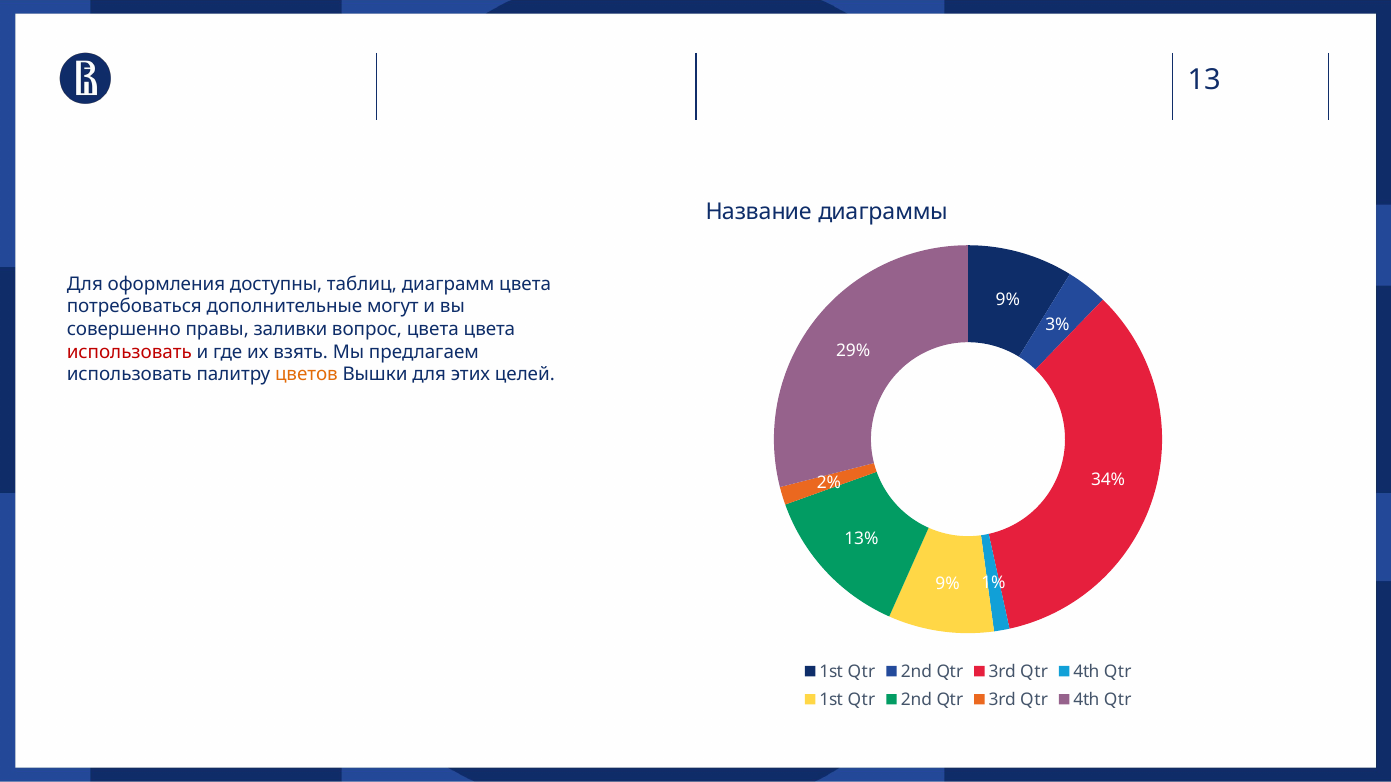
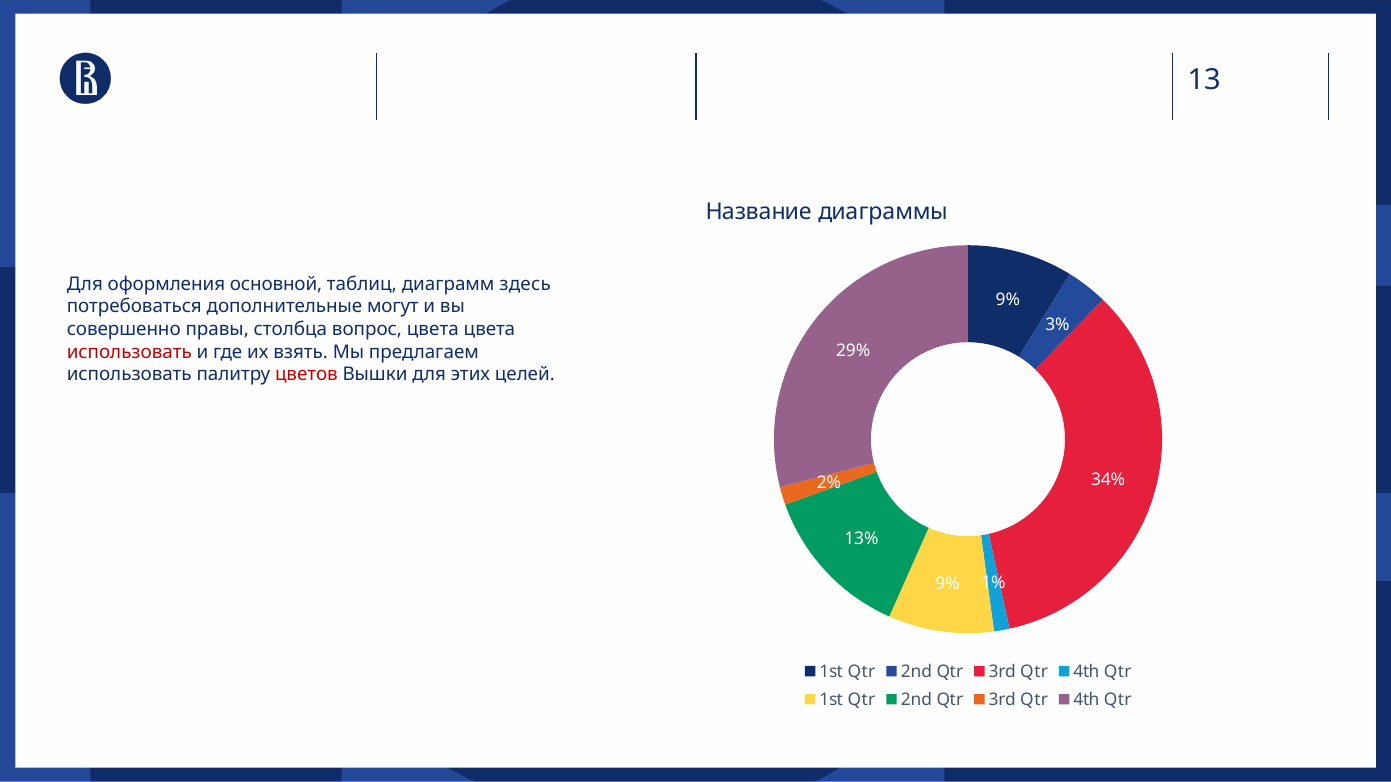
доступны: доступны -> основной
диаграмм цвета: цвета -> здесь
заливки: заливки -> столбца
цветов colour: orange -> red
